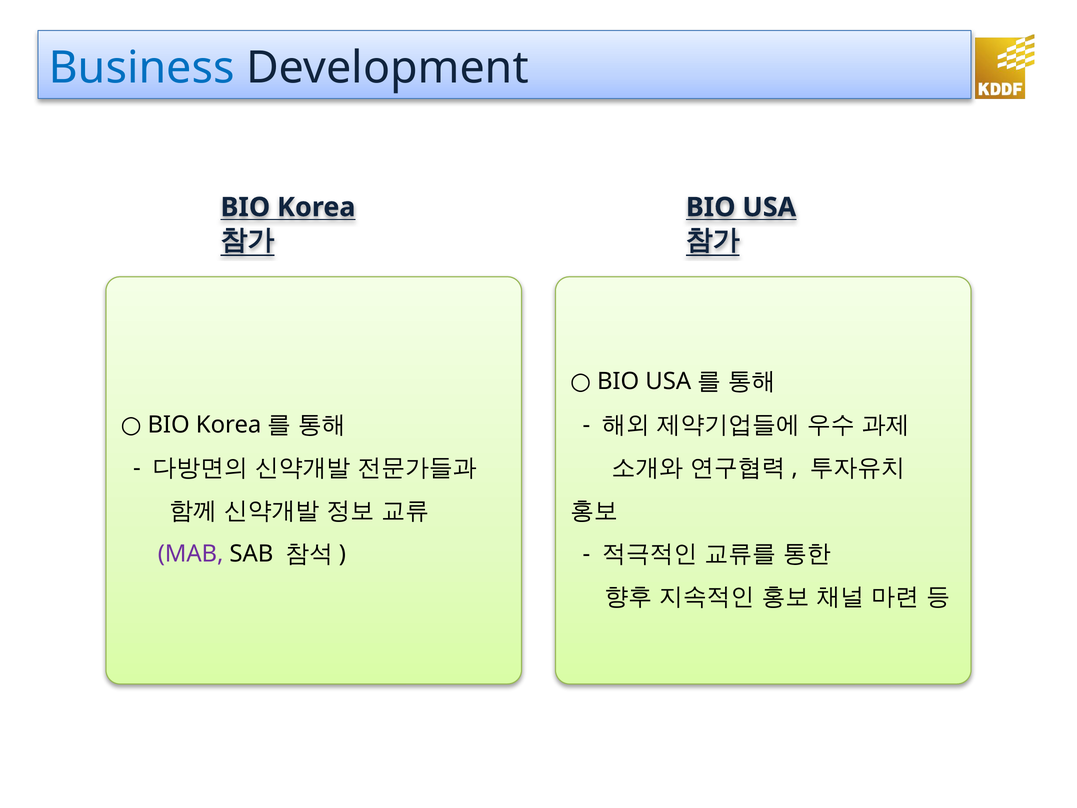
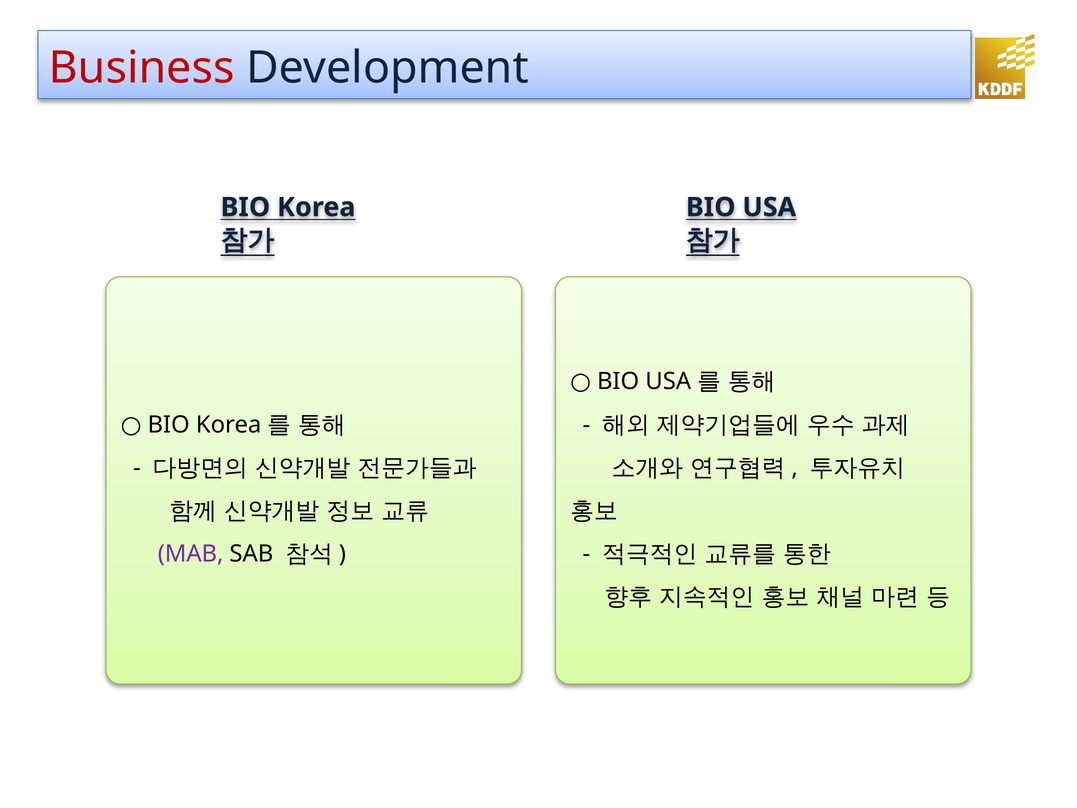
Business colour: blue -> red
